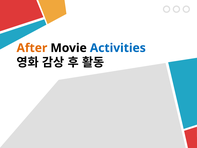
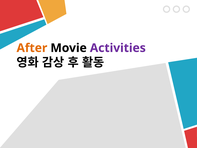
Activities colour: blue -> purple
